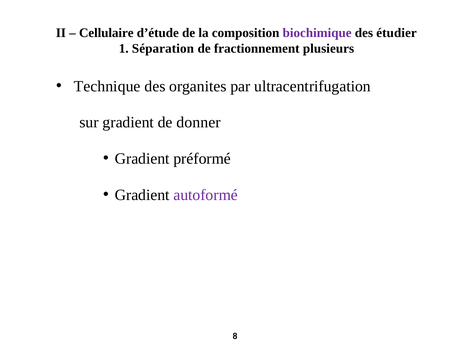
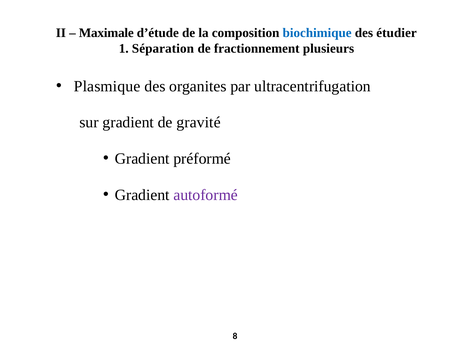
Cellulaire: Cellulaire -> Maximale
biochimique colour: purple -> blue
Technique: Technique -> Plasmique
donner: donner -> gravité
